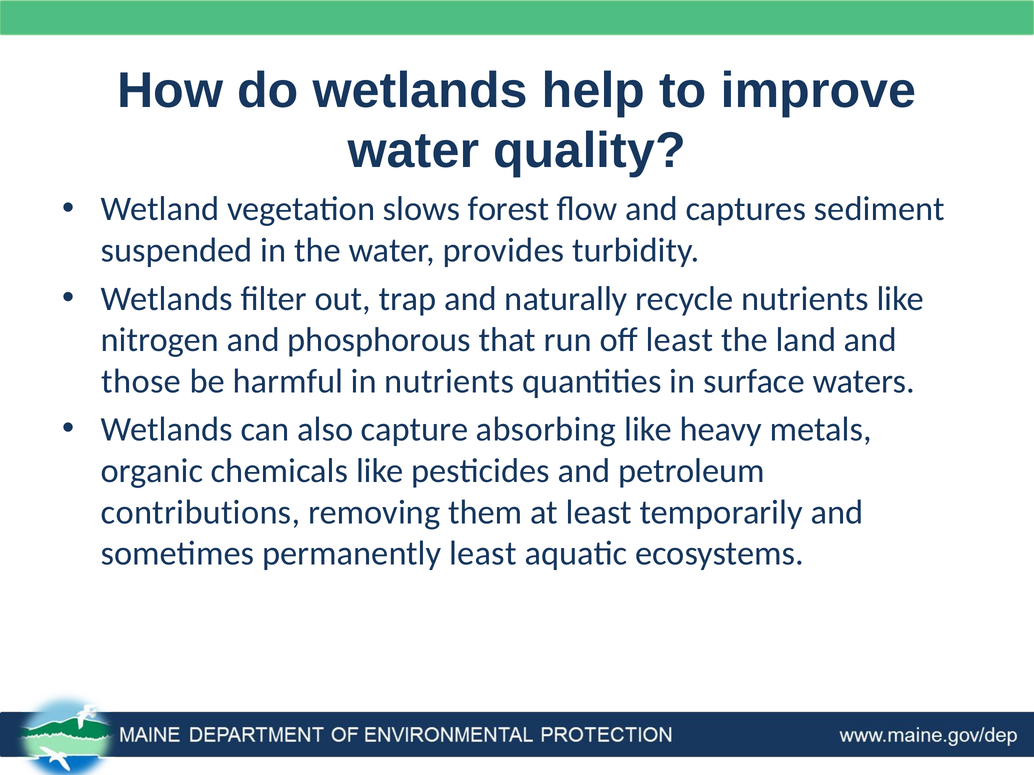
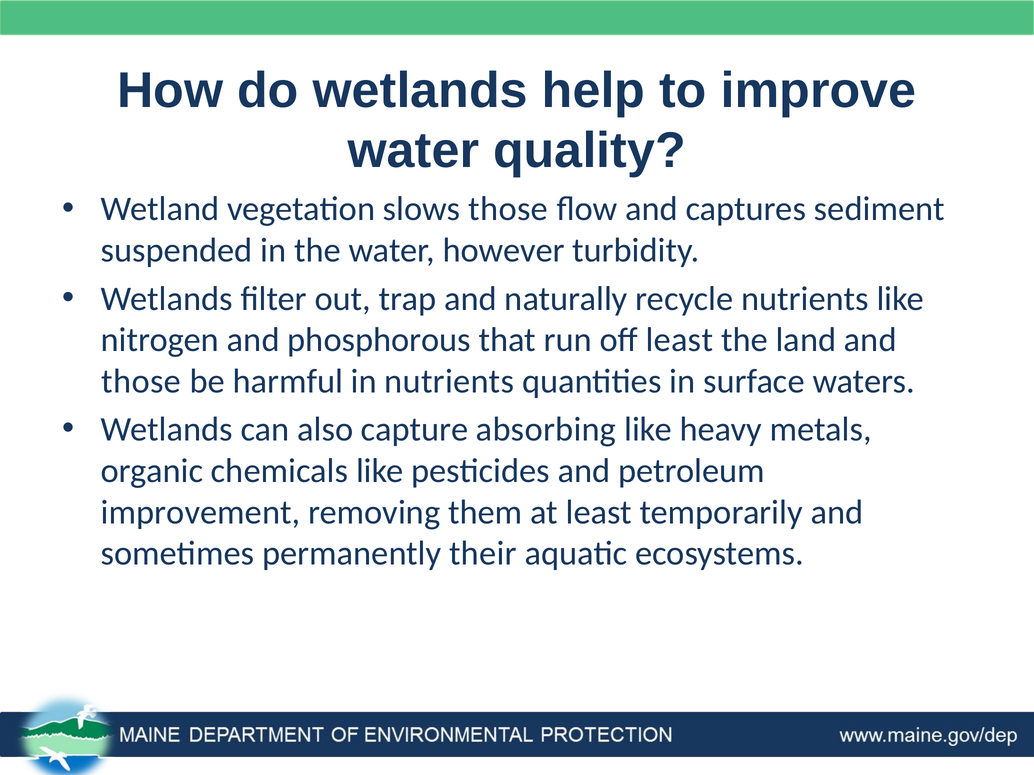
slows forest: forest -> those
provides: provides -> however
contributions: contributions -> improvement
permanently least: least -> their
